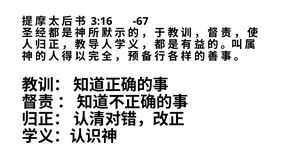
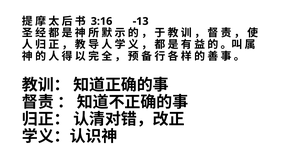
-67: -67 -> -13
